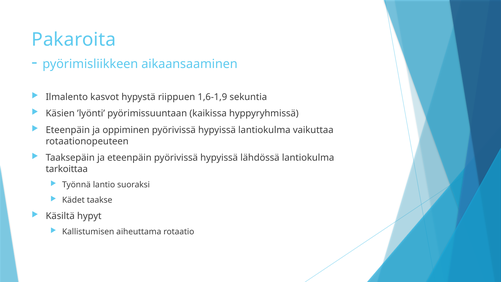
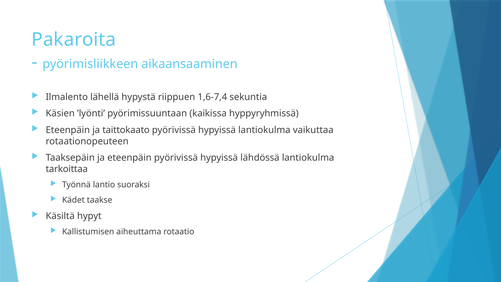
kasvot: kasvot -> lähellä
1,6-1,9: 1,6-1,9 -> 1,6-7,4
oppiminen: oppiminen -> taittokaato
